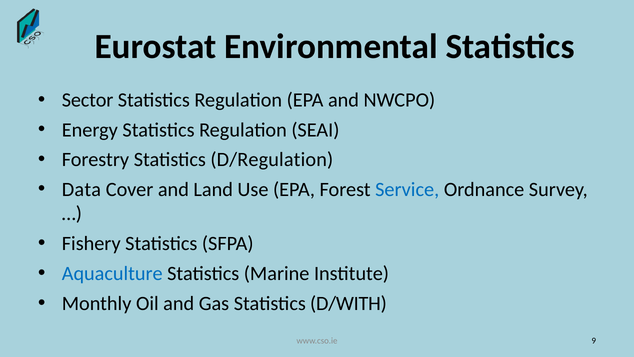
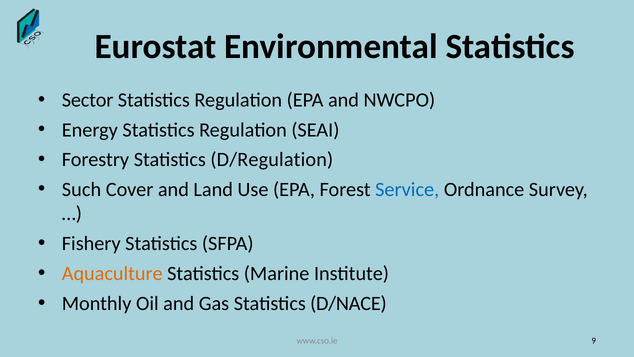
Data: Data -> Such
Aquaculture colour: blue -> orange
D/WITH: D/WITH -> D/NACE
